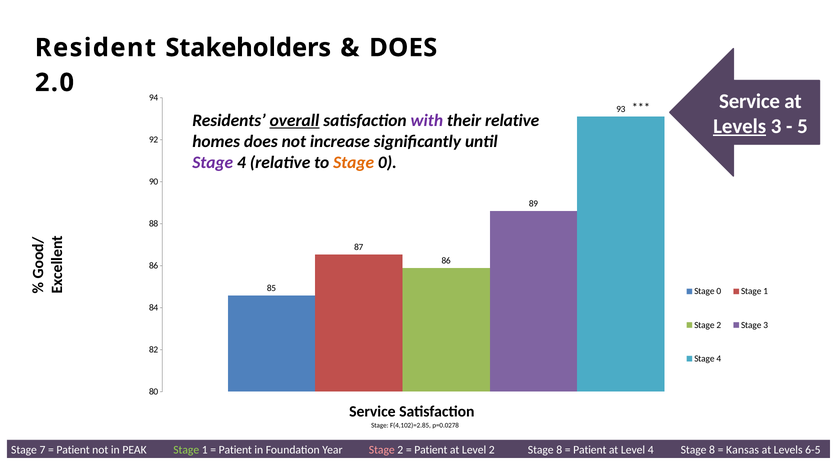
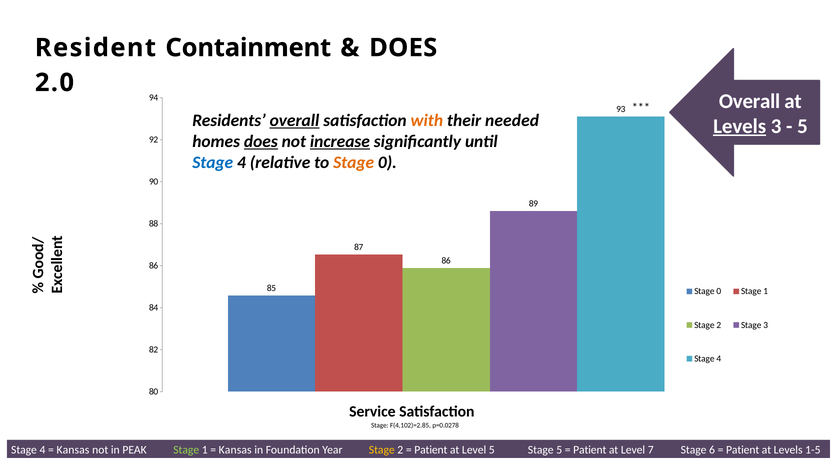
Stakeholders: Stakeholders -> Containment
Service at (750, 101): Service -> Overall
with colour: purple -> orange
their relative: relative -> needed
does at (261, 141) underline: none -> present
increase underline: none -> present
Stage at (213, 162) colour: purple -> blue
7 at (42, 450): 7 -> 4
Patient at (73, 450): Patient -> Kansas
Patient at (235, 450): Patient -> Kansas
Stage at (382, 450) colour: pink -> yellow
Level 2: 2 -> 5
8 at (559, 450): 8 -> 5
Level 4: 4 -> 7
8 at (712, 450): 8 -> 6
Kansas at (743, 450): Kansas -> Patient
6-5: 6-5 -> 1-5
